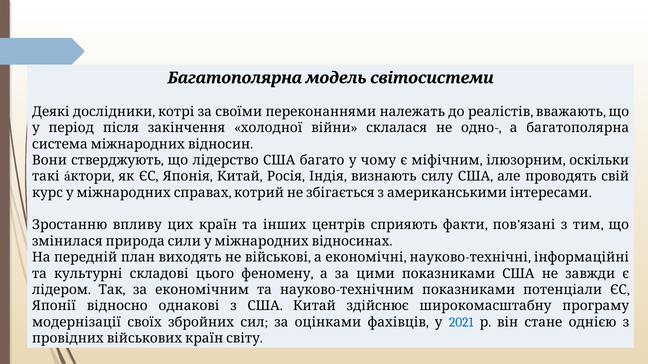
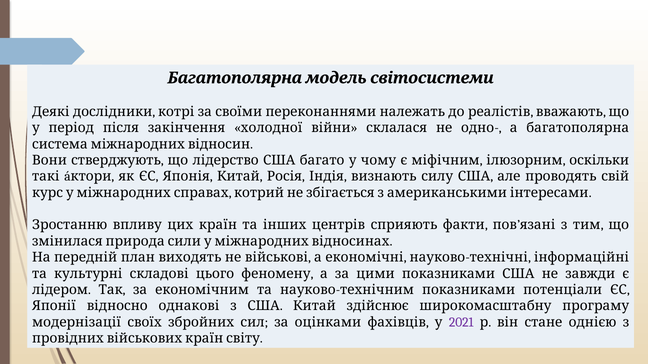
2021 colour: blue -> purple
